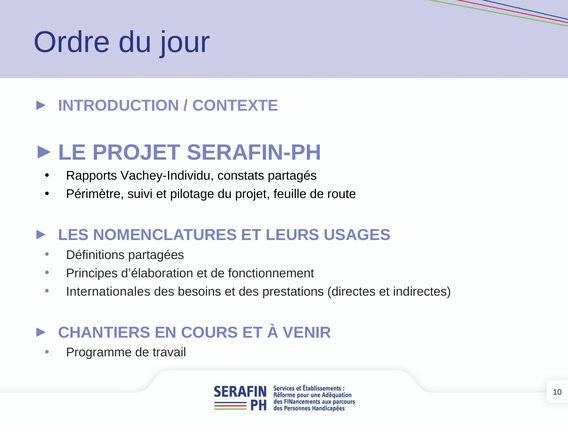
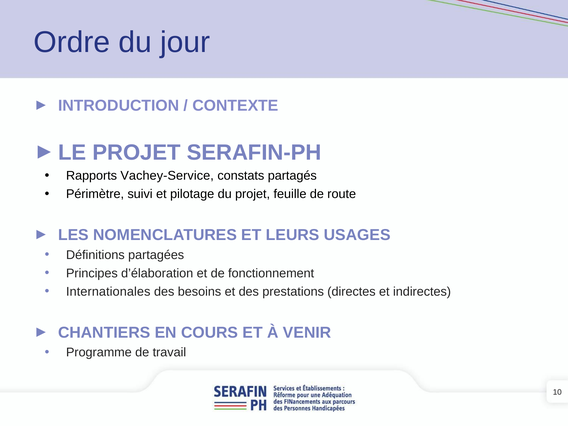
Vachey-Individu: Vachey-Individu -> Vachey-Service
